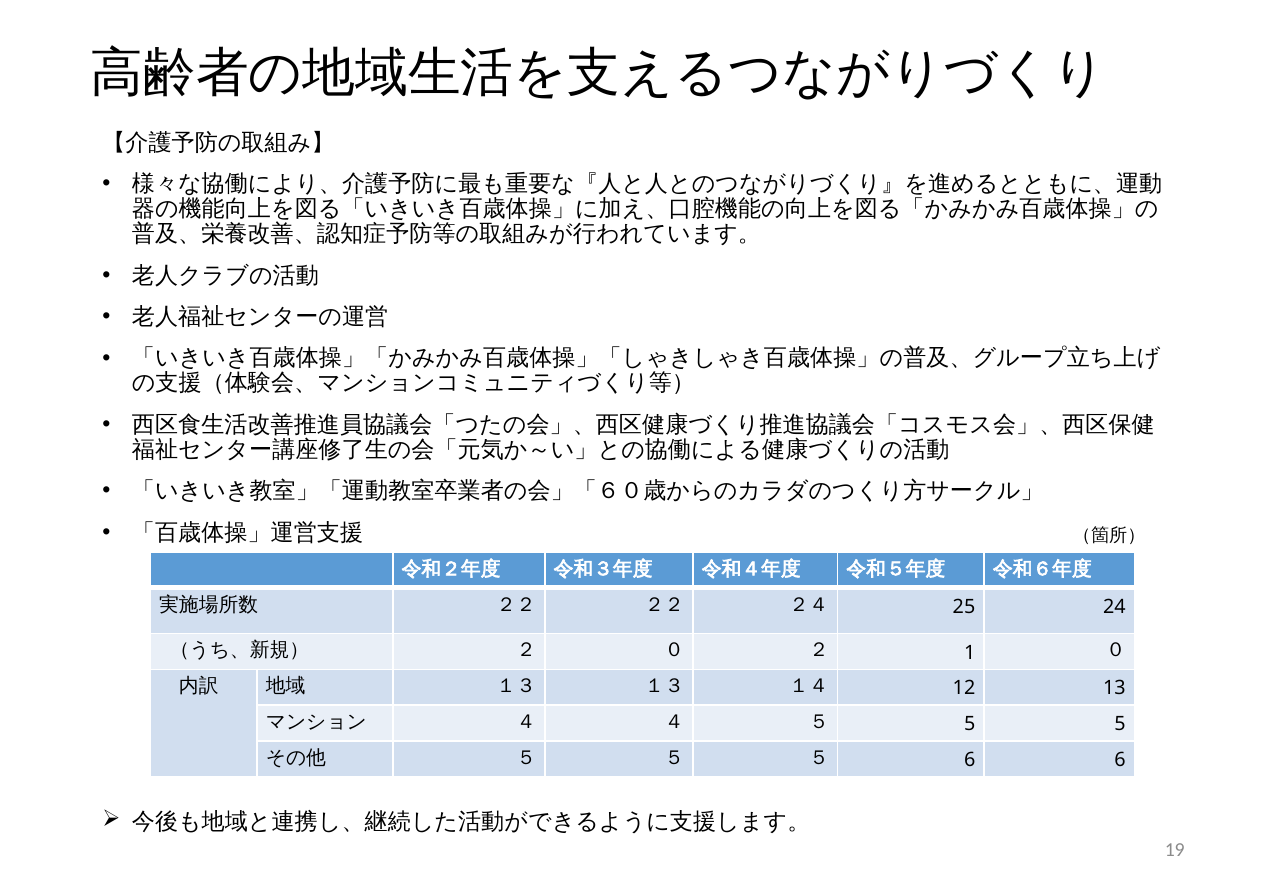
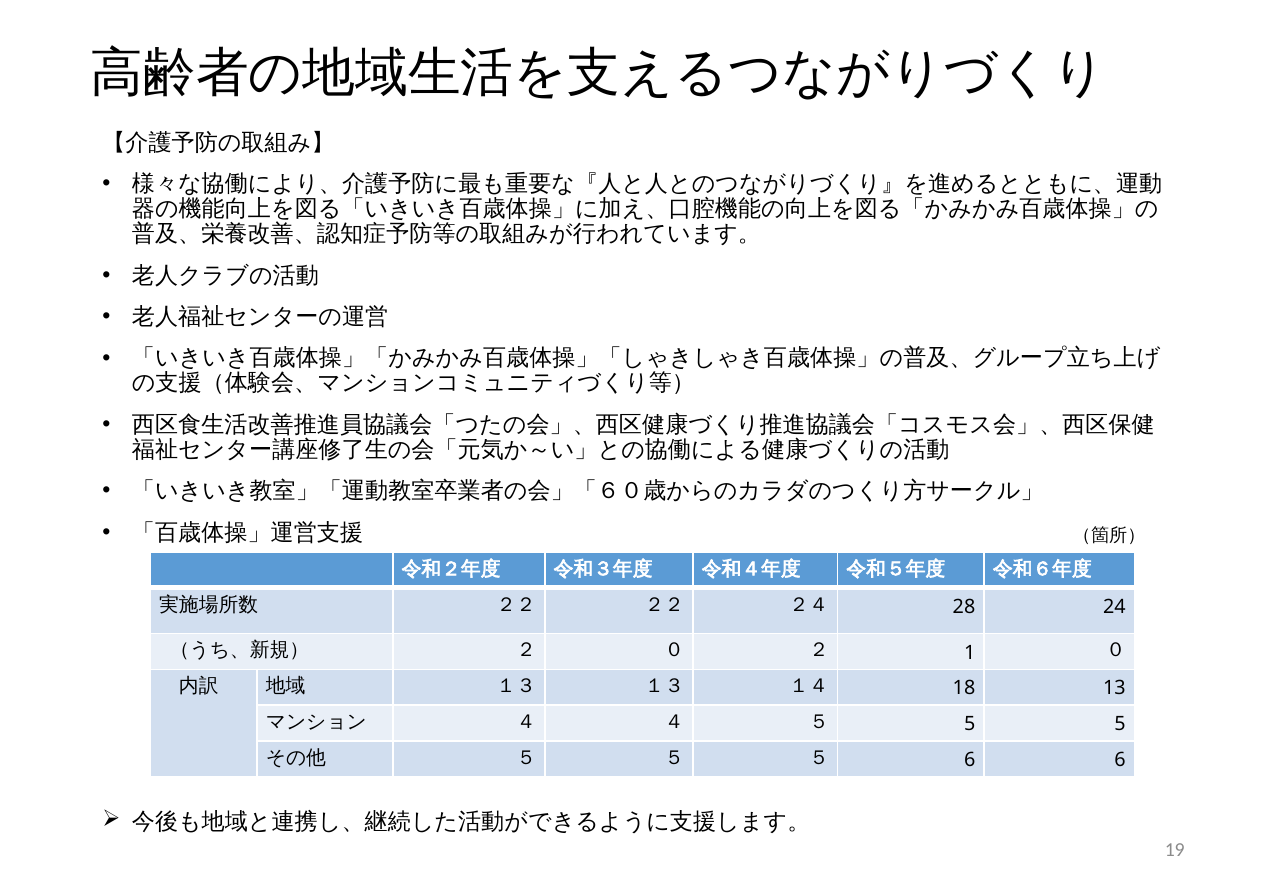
25: 25 -> 28
12: 12 -> 18
